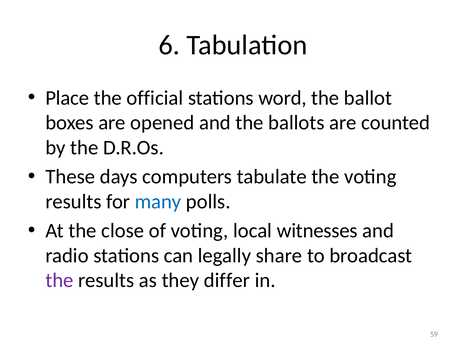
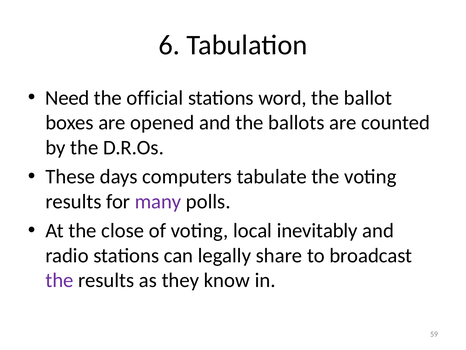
Place: Place -> Need
many colour: blue -> purple
witnesses: witnesses -> inevitably
differ: differ -> know
